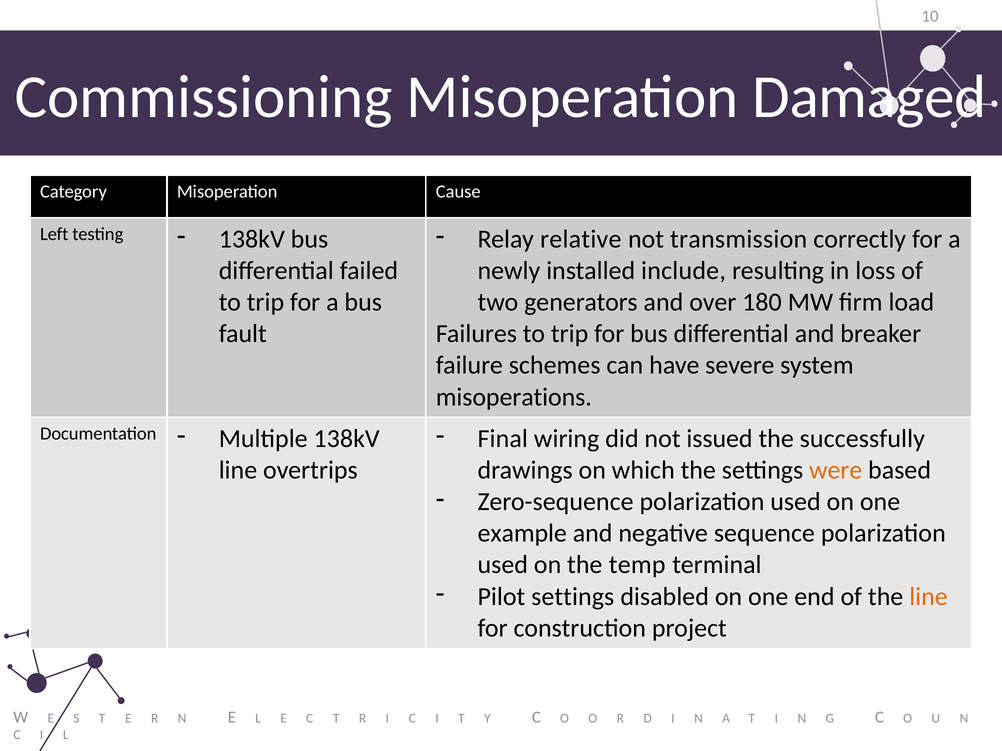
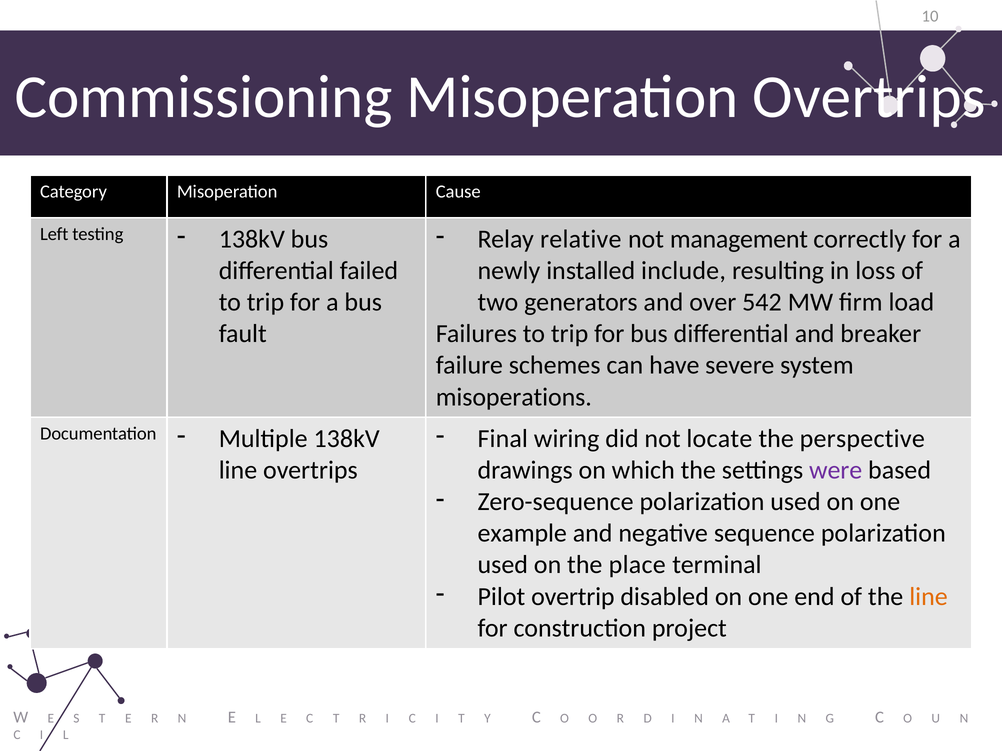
Misoperation Damaged: Damaged -> Overtrips
transmission: transmission -> management
180: 180 -> 542
issued: issued -> locate
successfully: successfully -> perspective
were colour: orange -> purple
temp: temp -> place
Pilot settings: settings -> overtrip
